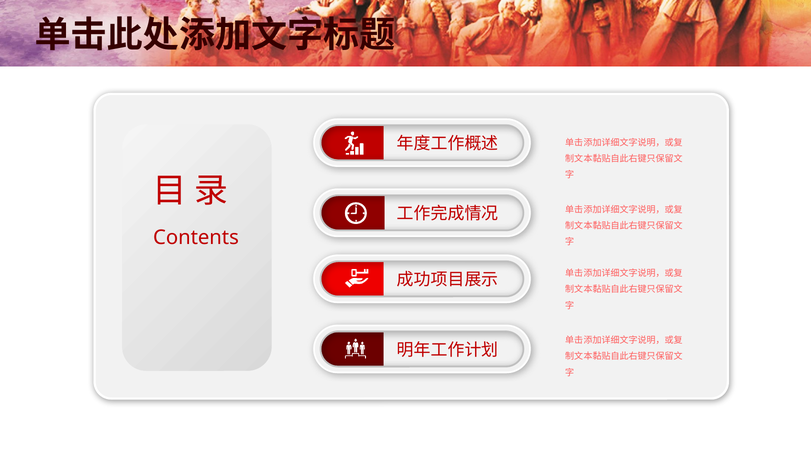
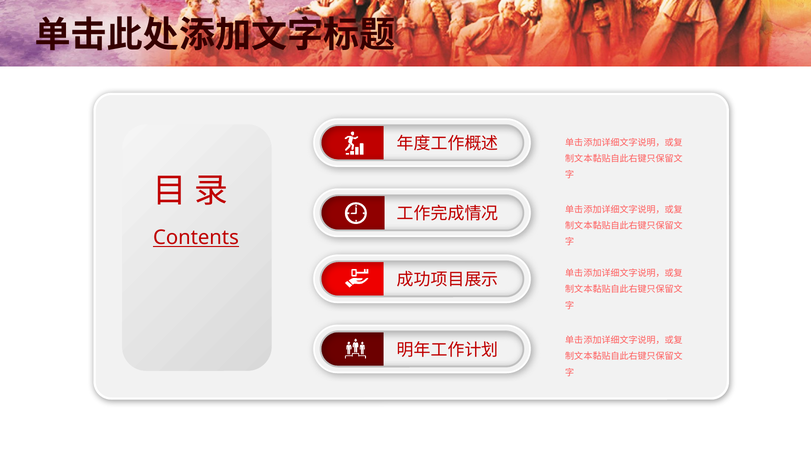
Contents underline: none -> present
